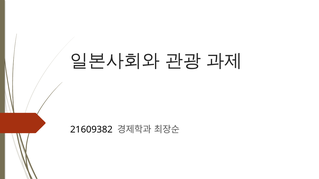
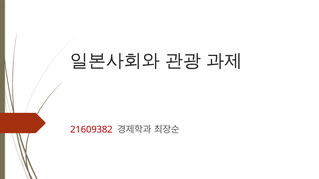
21609382 colour: black -> red
